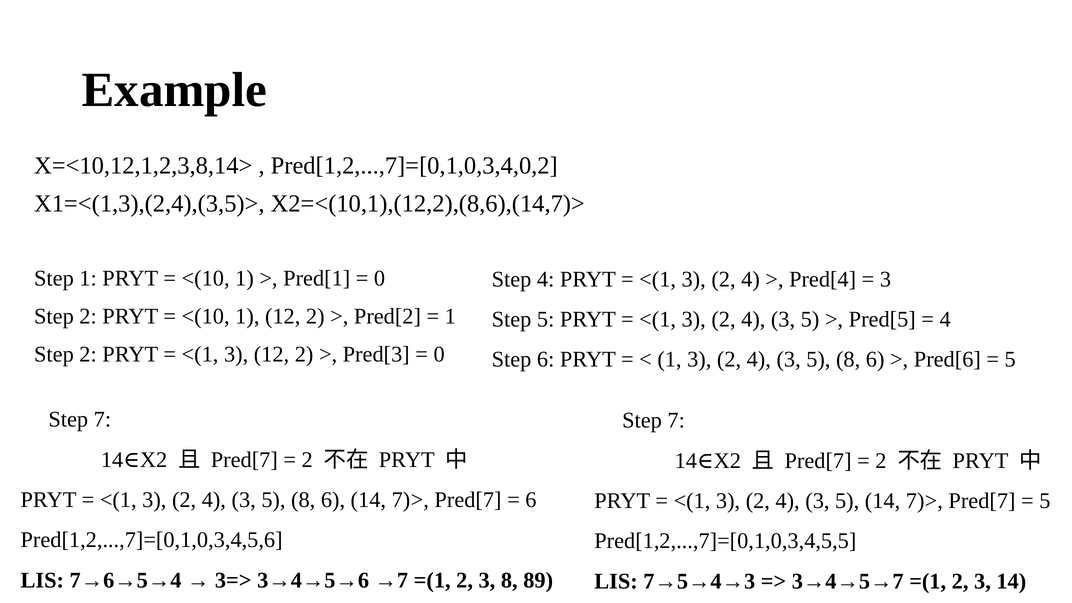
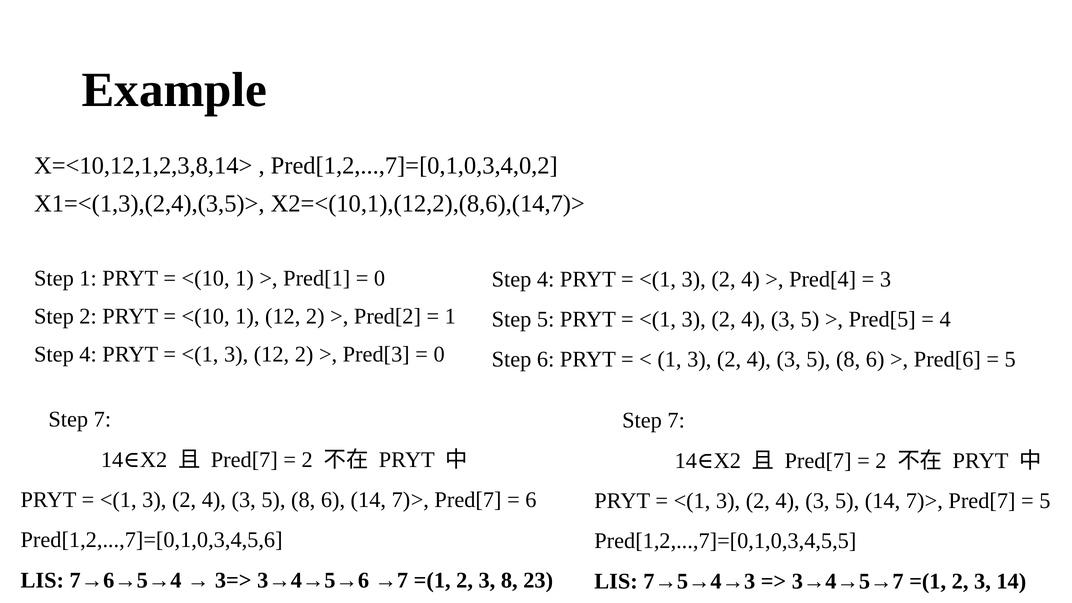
2 at (88, 354): 2 -> 4
89: 89 -> 23
